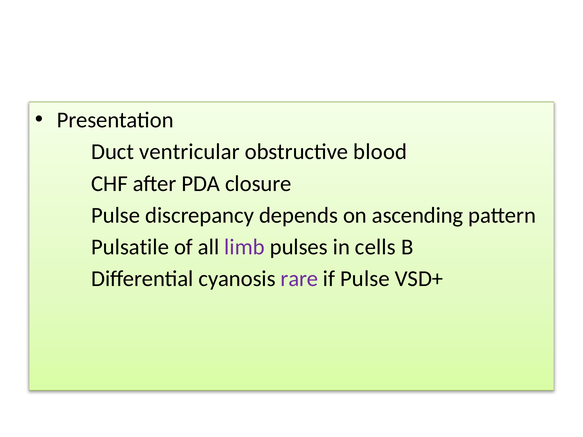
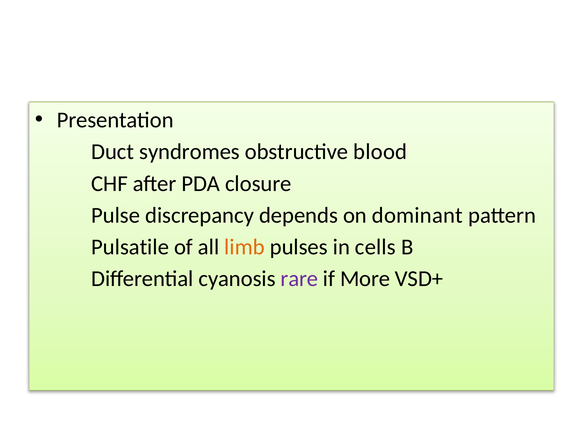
ventricular: ventricular -> syndromes
ascending: ascending -> dominant
limb colour: purple -> orange
if Pulse: Pulse -> More
